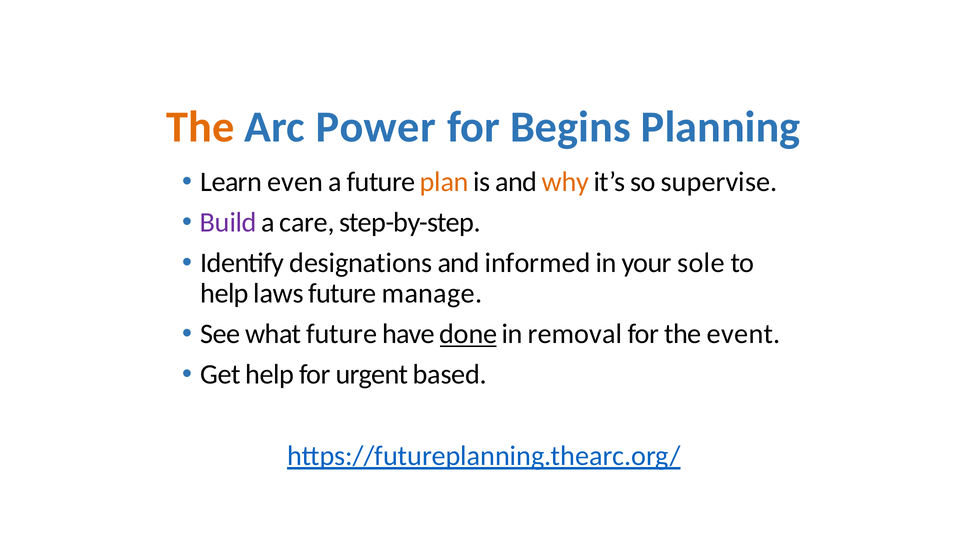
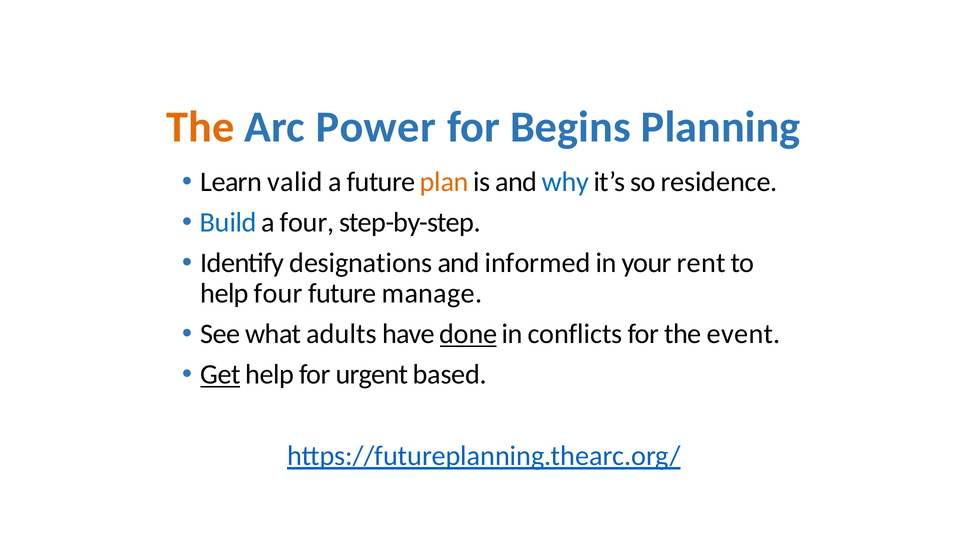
even: even -> valid
why colour: orange -> blue
supervise: supervise -> residence
Build colour: purple -> blue
a care: care -> four
sole: sole -> rent
help laws: laws -> four
what future: future -> adults
removal: removal -> conflicts
Get underline: none -> present
